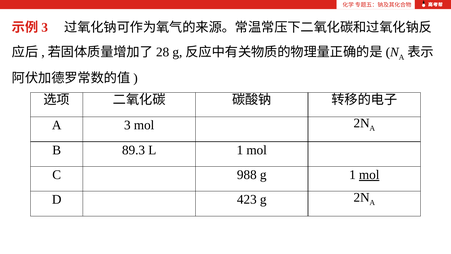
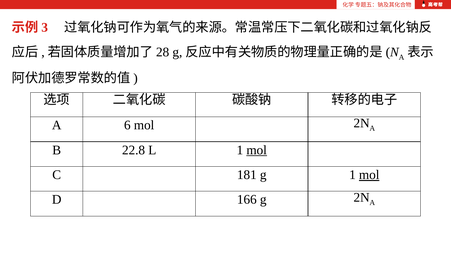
A 3: 3 -> 6
89.3: 89.3 -> 22.8
mol at (257, 150) underline: none -> present
988: 988 -> 181
423: 423 -> 166
